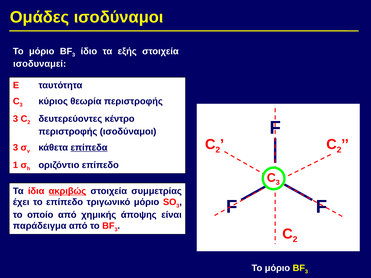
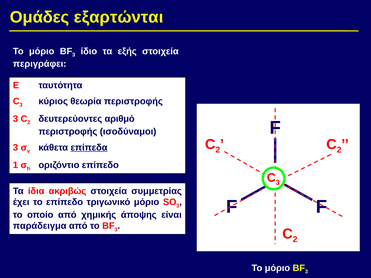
Ομάδες ισοδύναμοι: ισοδύναμοι -> εξαρτώνται
ισοδυναμεί: ισοδυναμεί -> περιγράφει
κέντρο: κέντρο -> αριθμό
ακριβώς underline: present -> none
